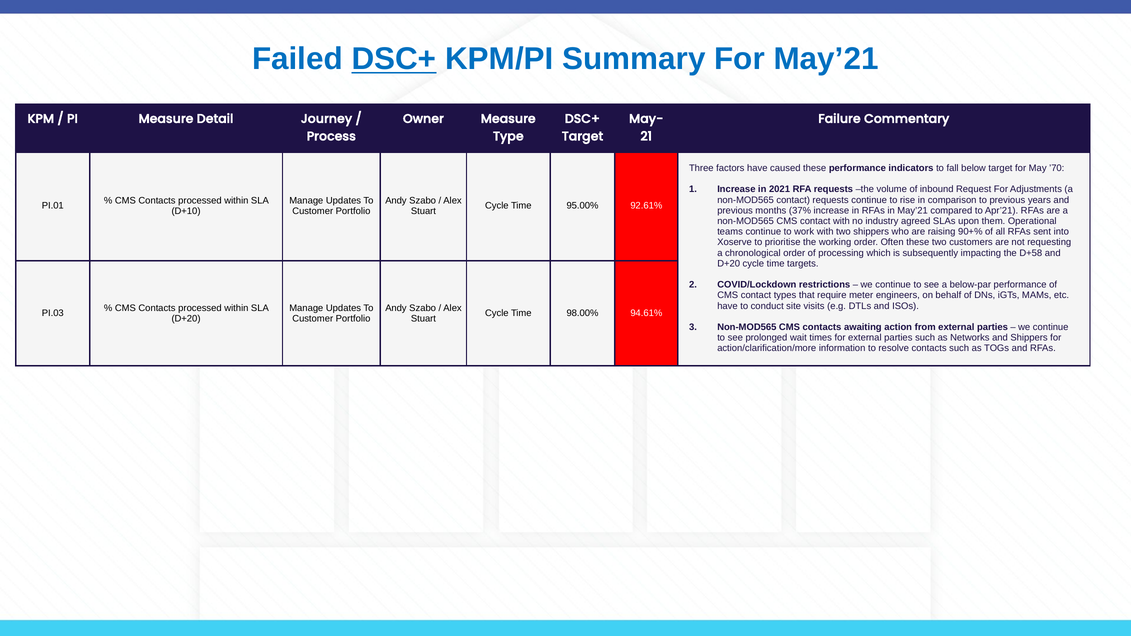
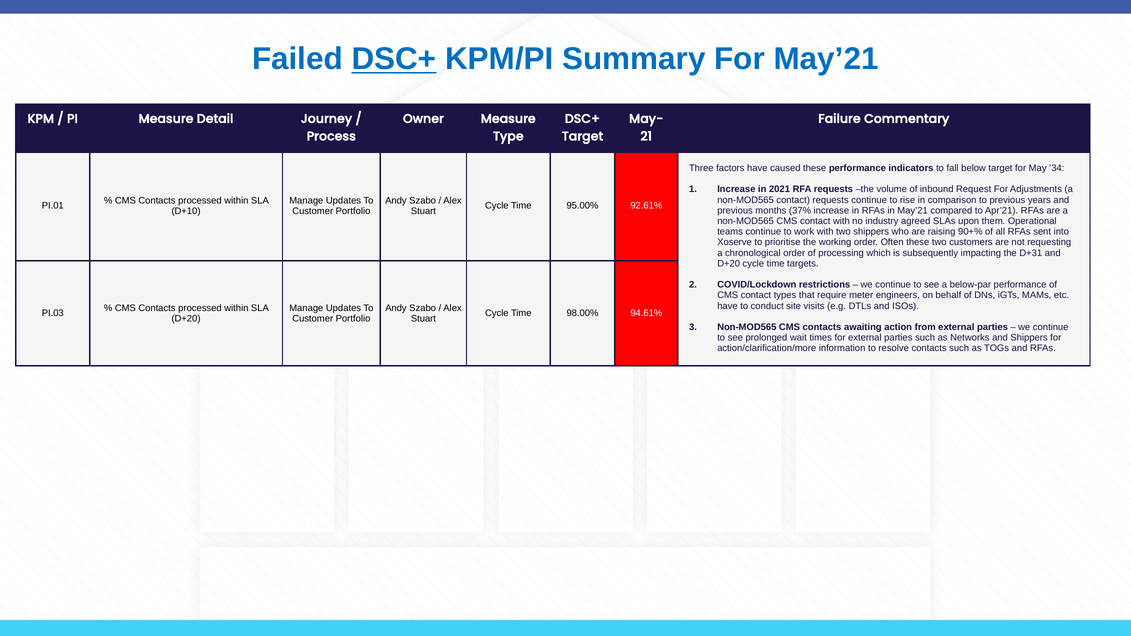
’70: ’70 -> ’34
D+58: D+58 -> D+31
